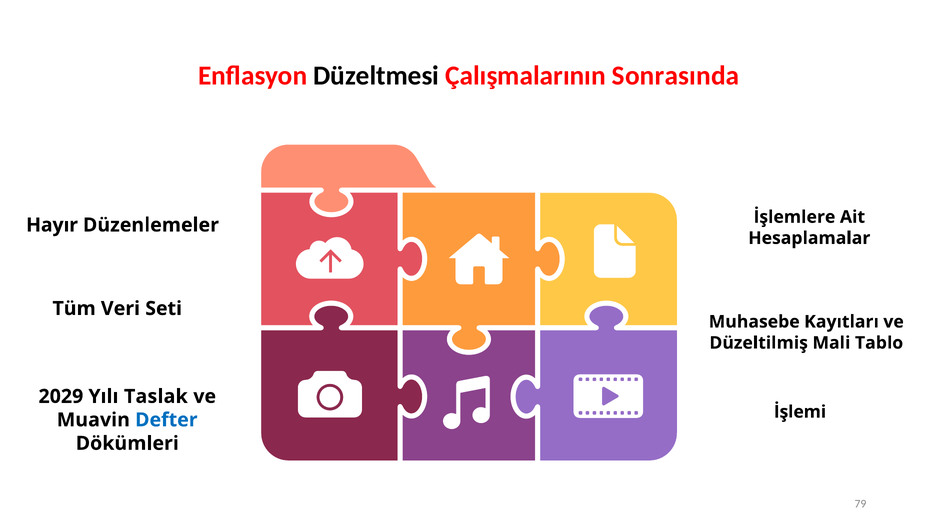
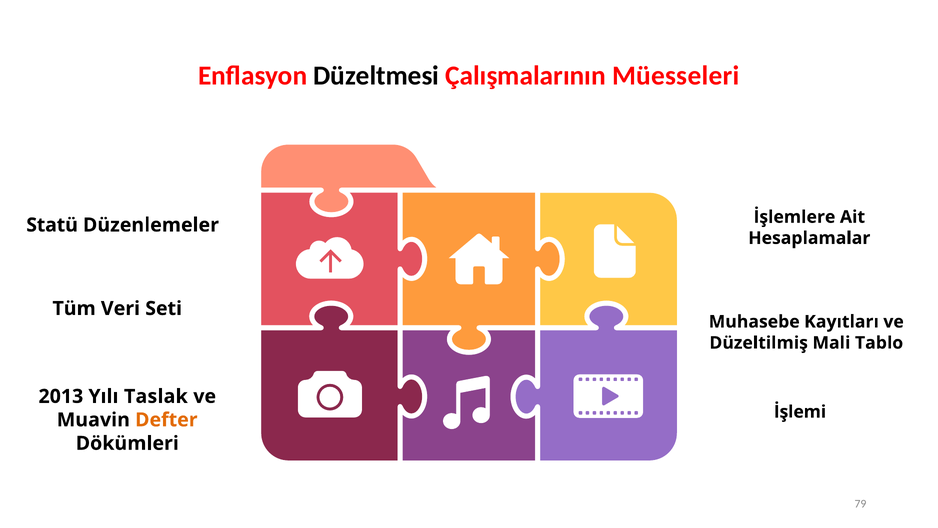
Sonrasında: Sonrasında -> Müesseleri
Hayır: Hayır -> Statü
2029: 2029 -> 2013
Defter colour: blue -> orange
